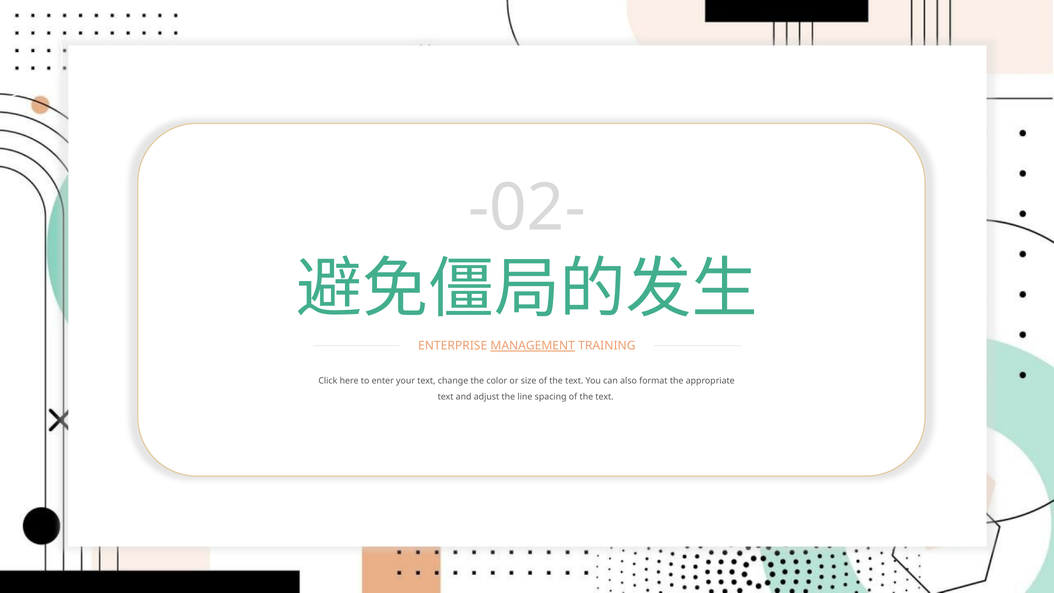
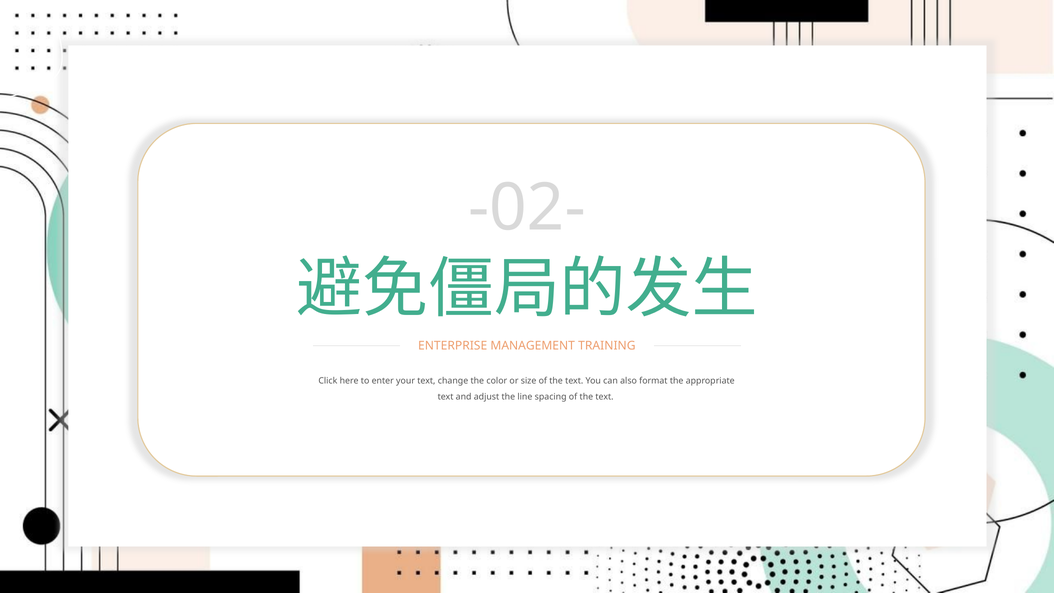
MANAGEMENT underline: present -> none
